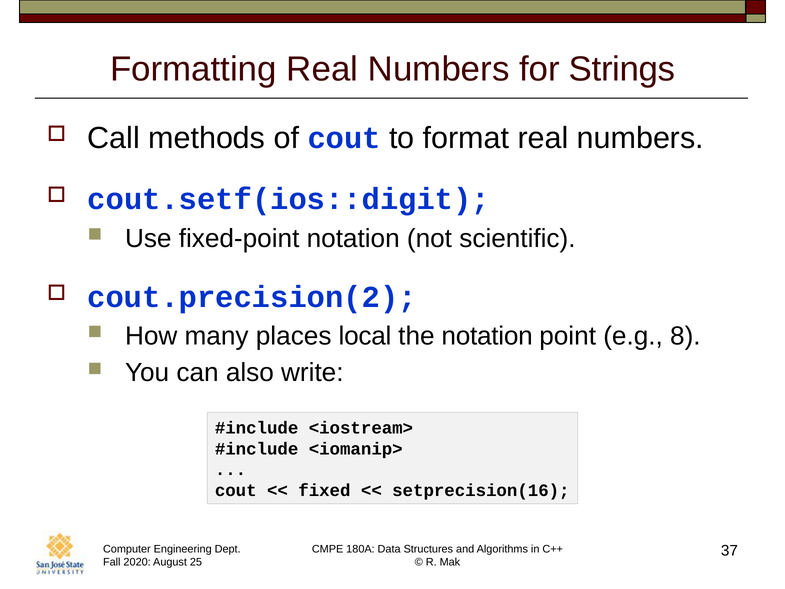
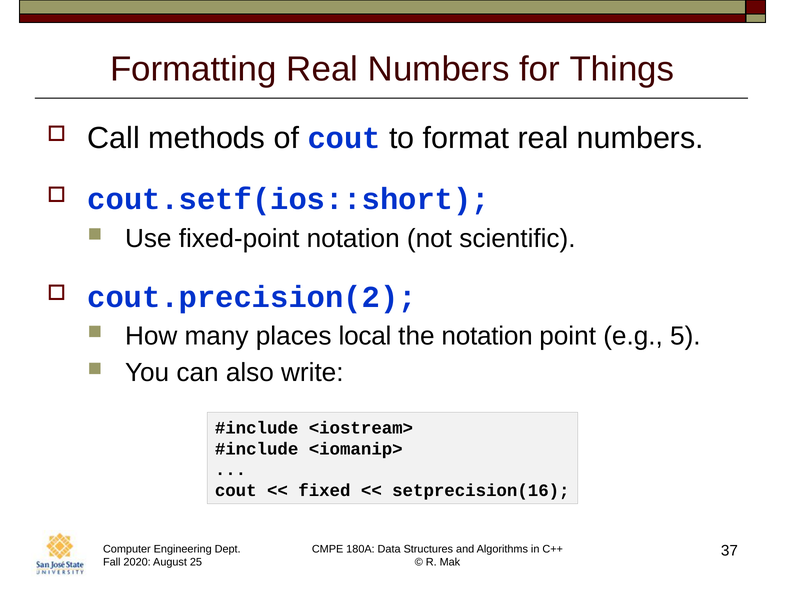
Strings: Strings -> Things
cout.setf(ios::digit: cout.setf(ios::digit -> cout.setf(ios::short
8: 8 -> 5
